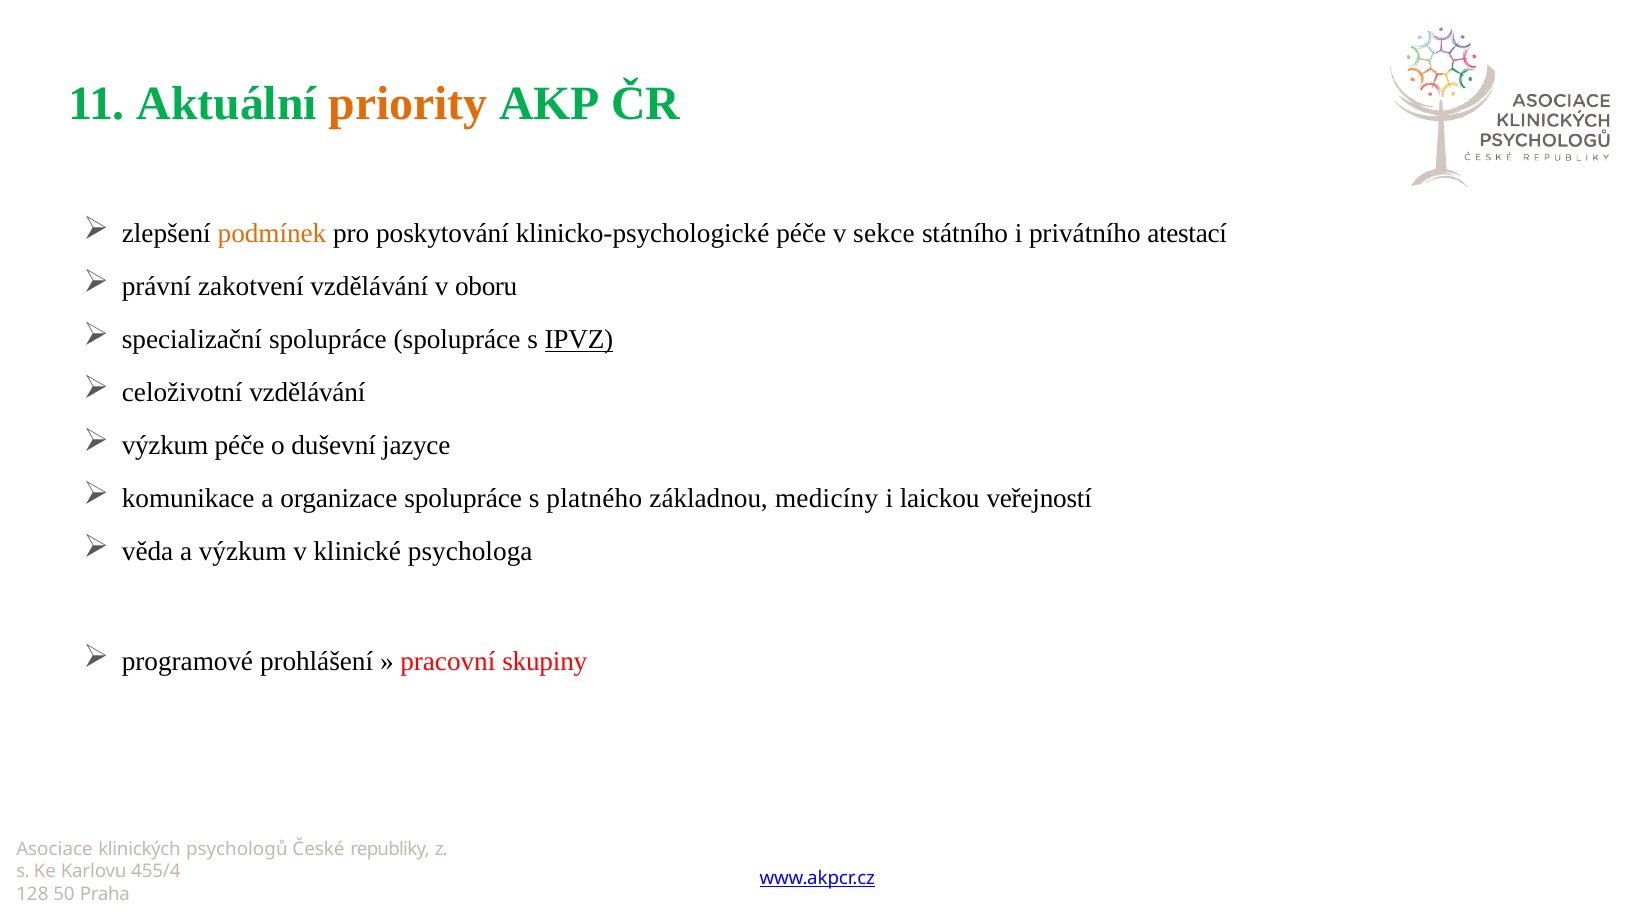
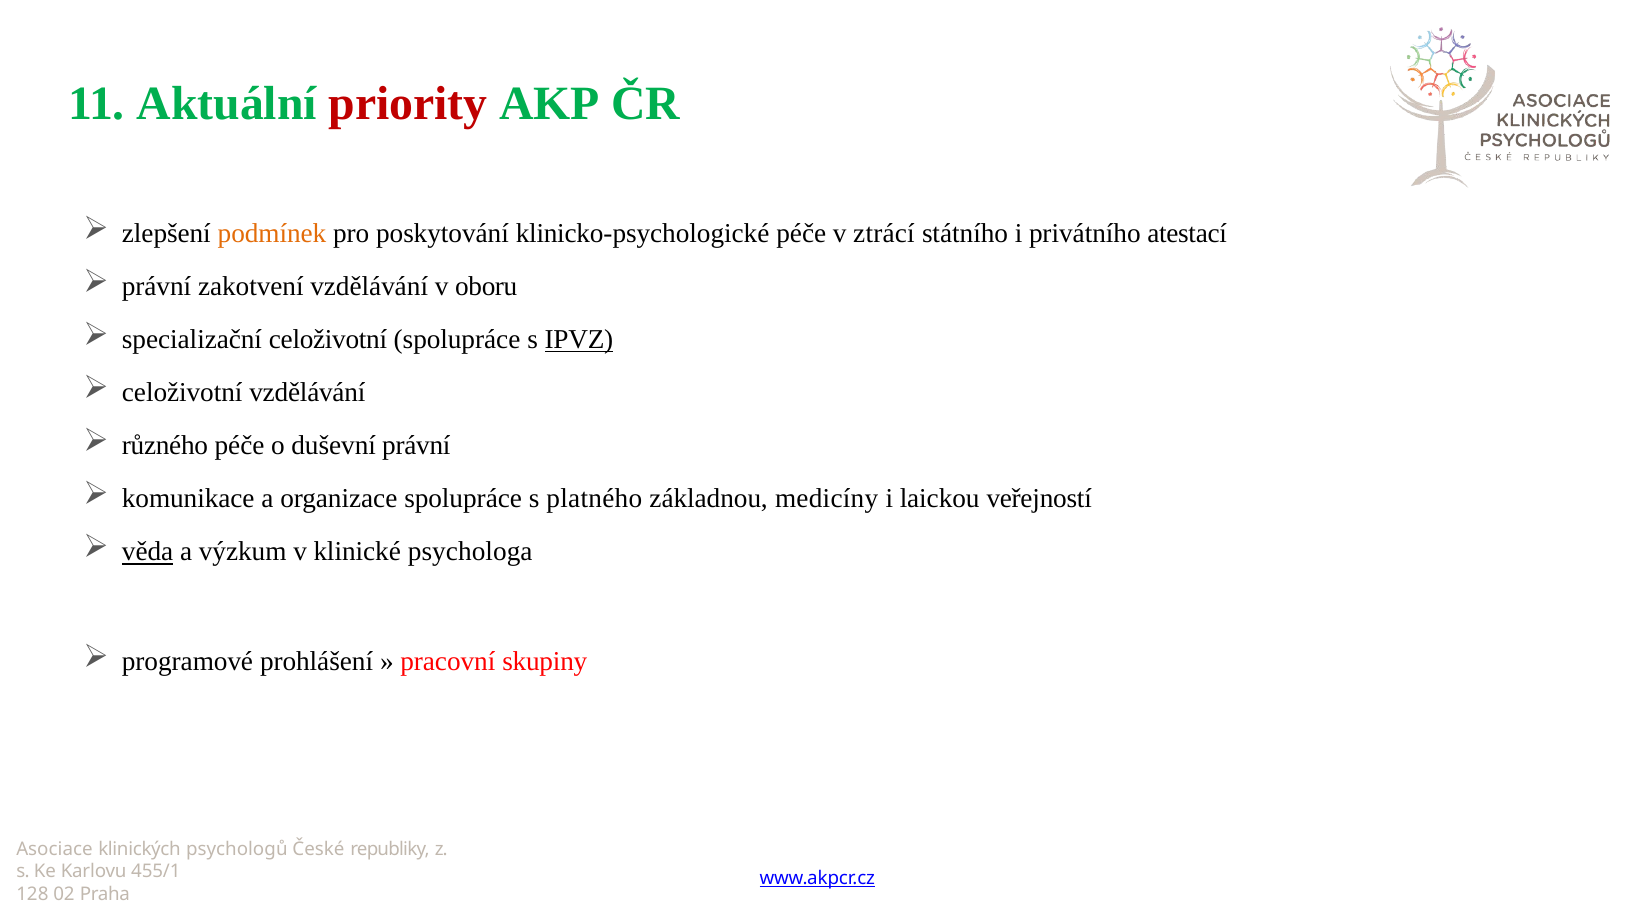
priority colour: orange -> red
sekce: sekce -> ztrácí
specializační spolupráce: spolupráce -> celoživotní
výzkum at (165, 446): výzkum -> různého
duševní jazyce: jazyce -> právní
věda underline: none -> present
455/4: 455/4 -> 455/1
50: 50 -> 02
